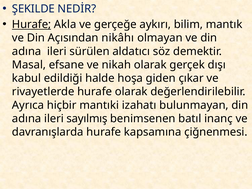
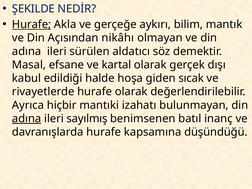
nikah: nikah -> kartal
çıkar: çıkar -> sıcak
adına at (27, 119) underline: none -> present
çiğnenmesi: çiğnenmesi -> düşündüğü
